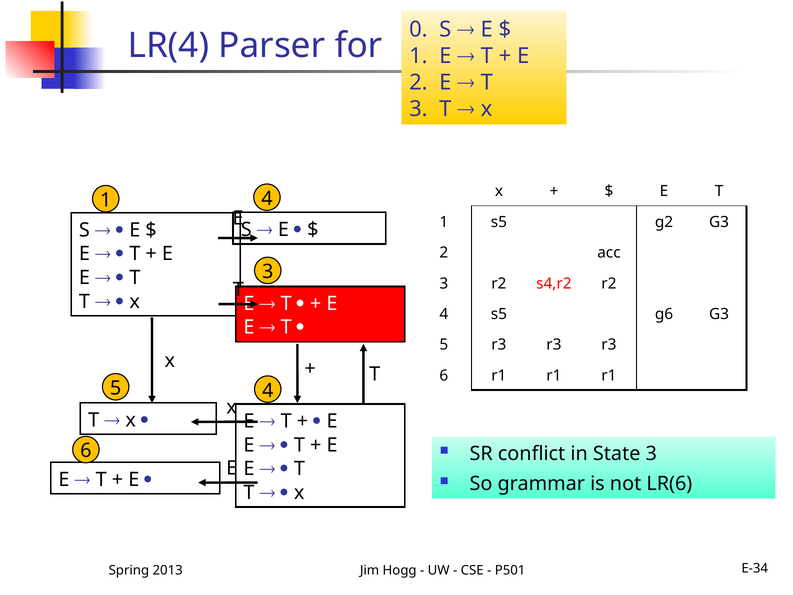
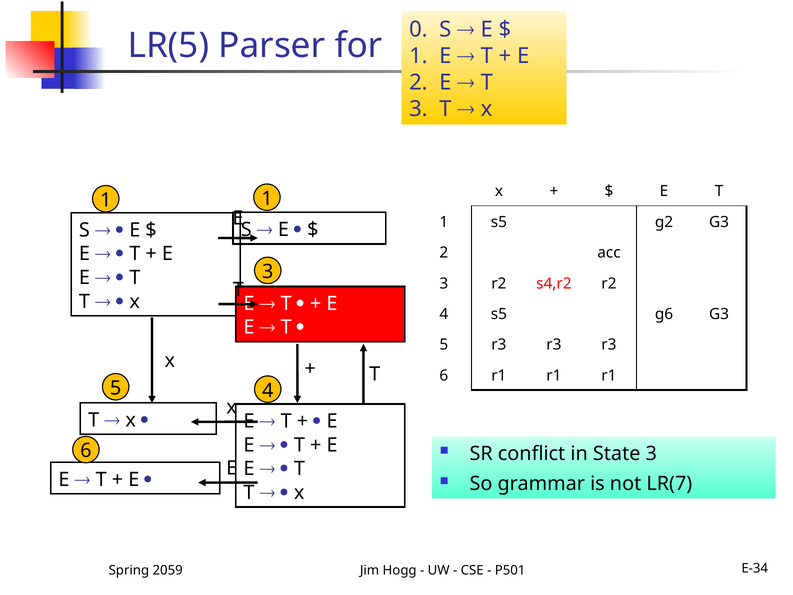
LR(4: LR(4 -> LR(5
1 4: 4 -> 1
LR(6: LR(6 -> LR(7
2013: 2013 -> 2059
